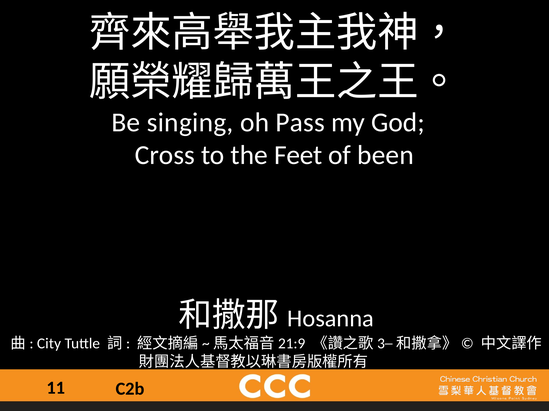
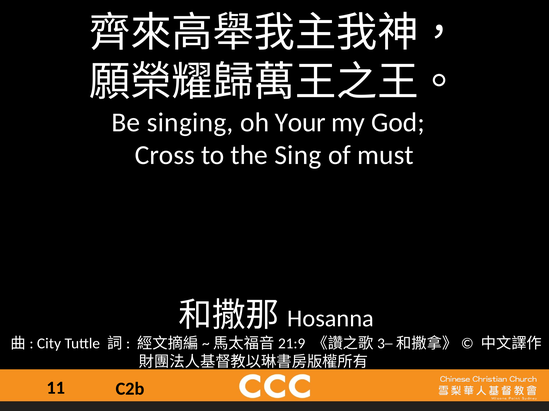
Pass: Pass -> Your
Feet: Feet -> Sing
been: been -> must
